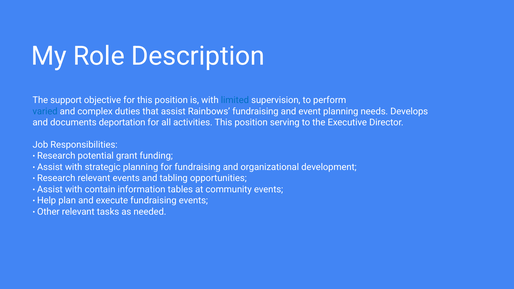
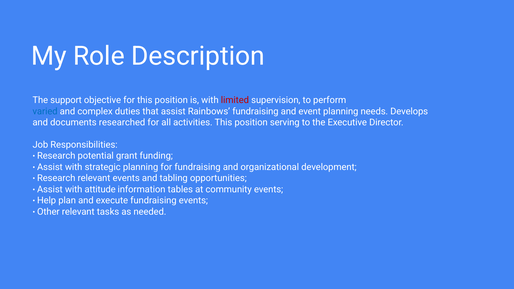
limited colour: blue -> red
deportation: deportation -> researched
contain: contain -> attitude
